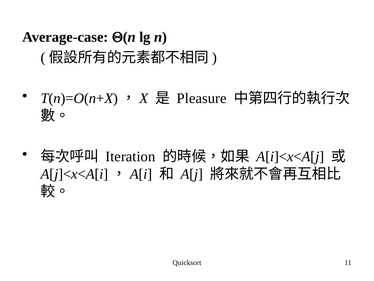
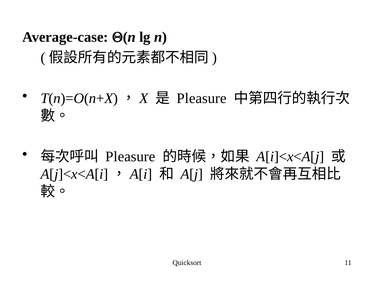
Iteration at (130, 156): Iteration -> Pleasure
